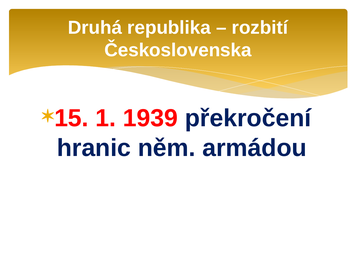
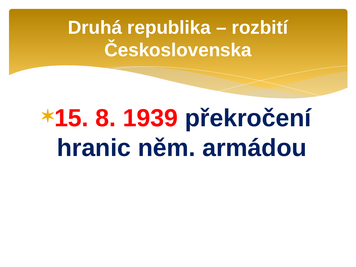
1: 1 -> 8
